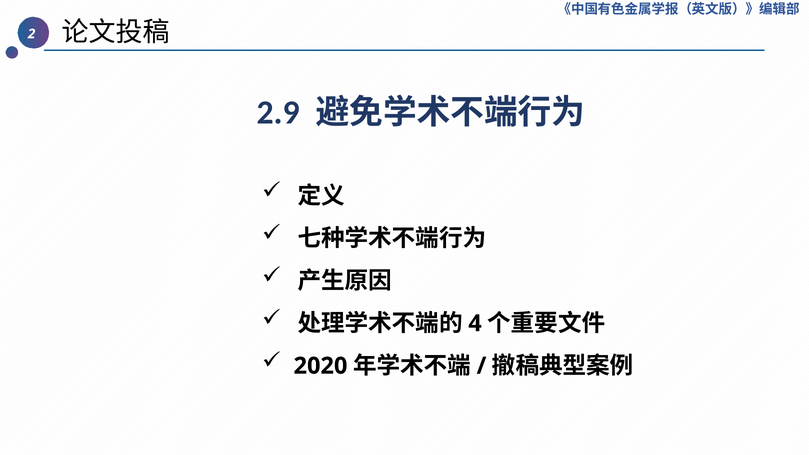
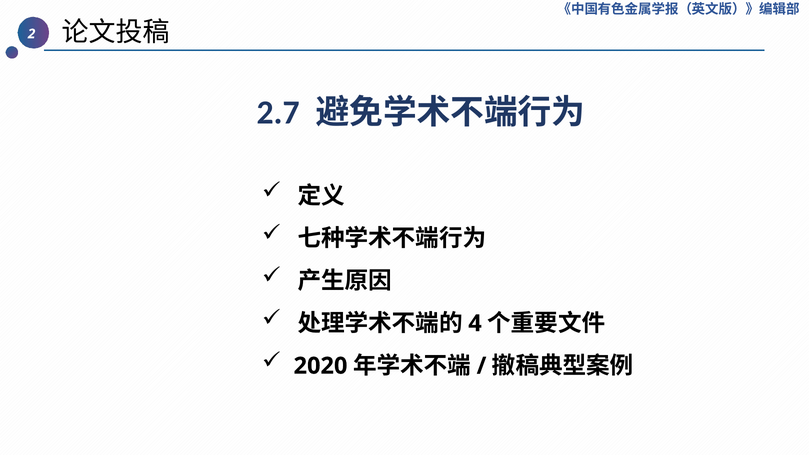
2.9: 2.9 -> 2.7
